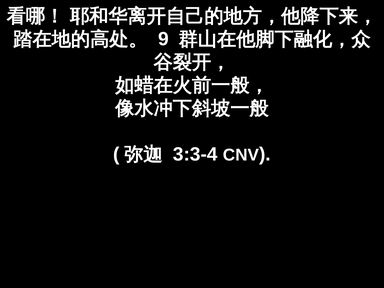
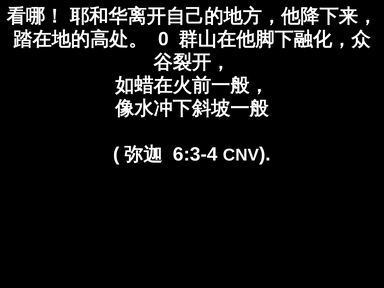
9: 9 -> 0
3:3-4: 3:3-4 -> 6:3-4
